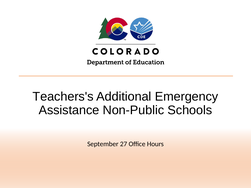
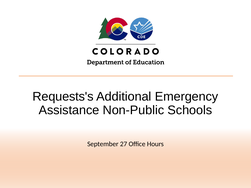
Teachers's: Teachers's -> Requests's
